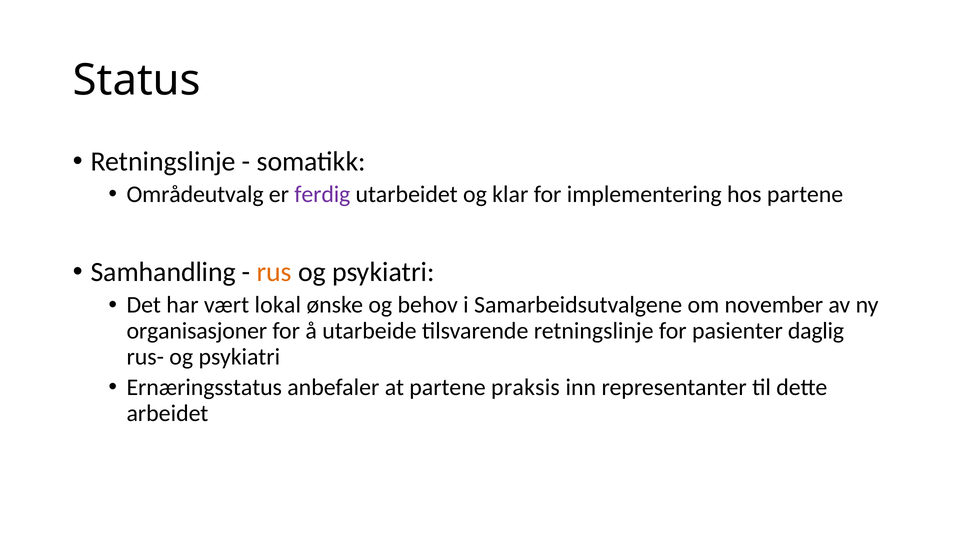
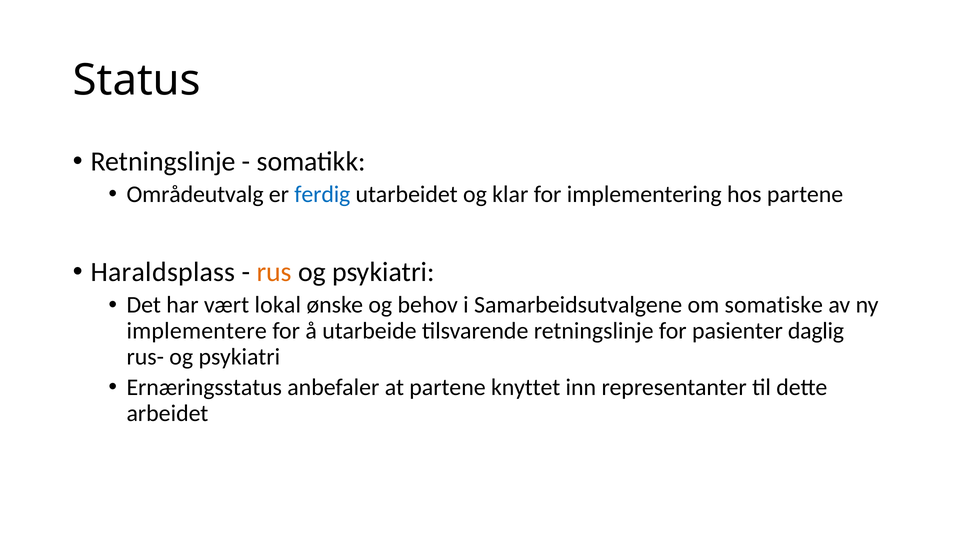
ferdig colour: purple -> blue
Samhandling: Samhandling -> Haraldsplass
november: november -> somatiske
organisasjoner: organisasjoner -> implementere
praksis: praksis -> knyttet
